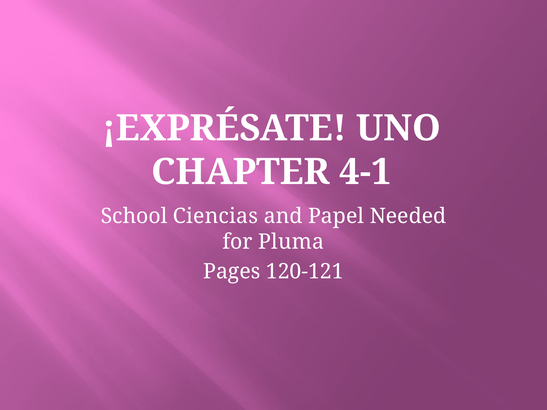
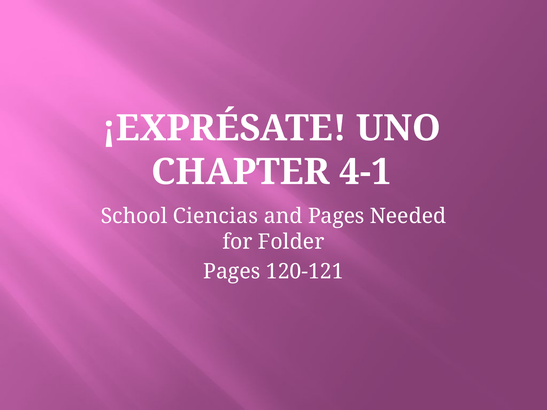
and Papel: Papel -> Pages
Pluma: Pluma -> Folder
